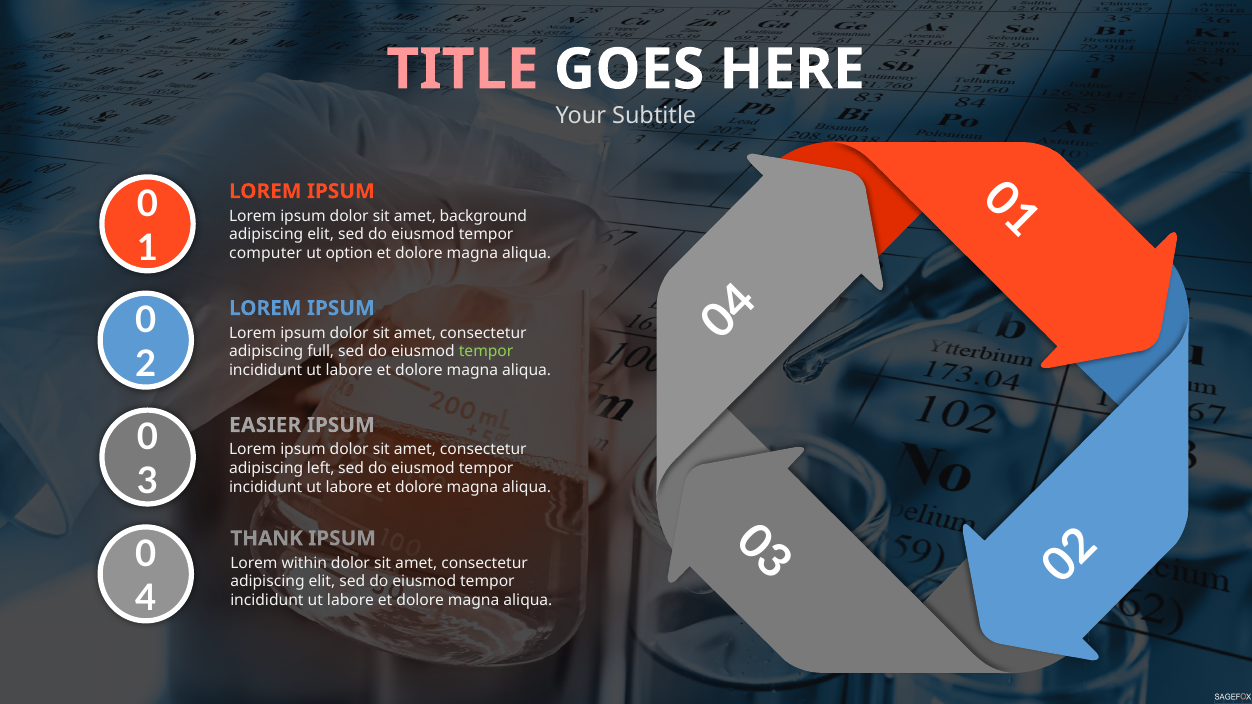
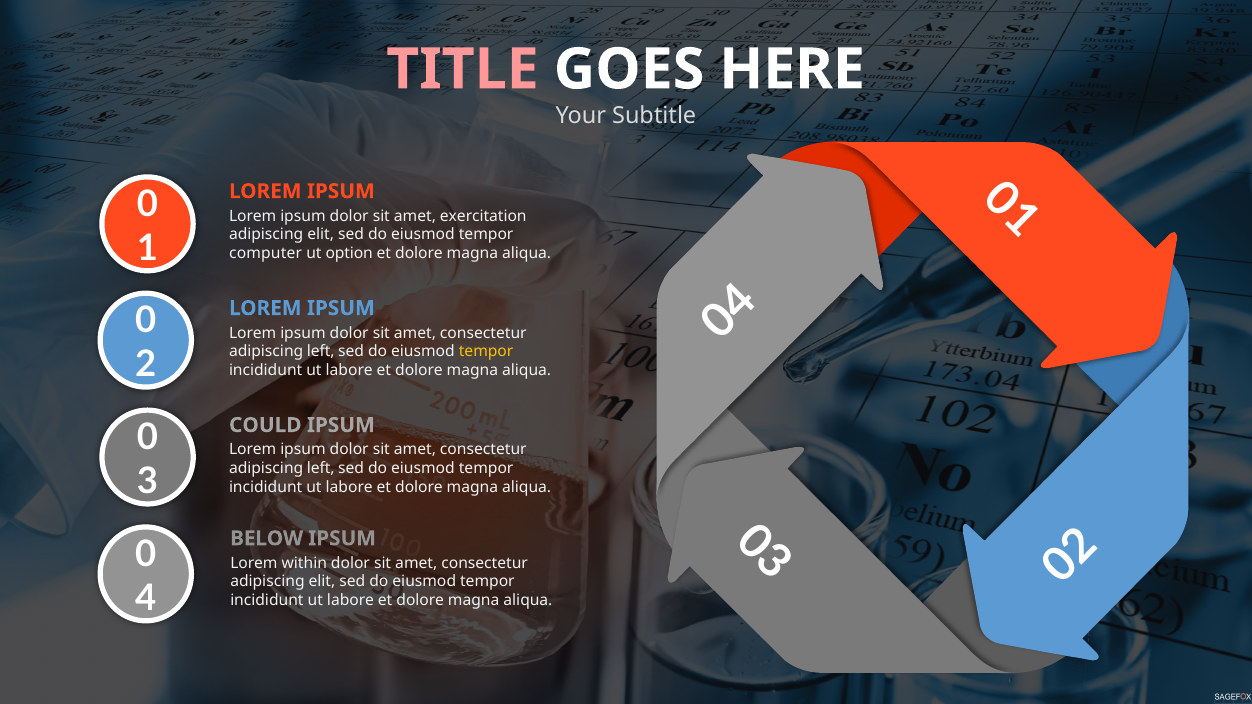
background: background -> exercitation
full at (321, 352): full -> left
tempor at (486, 352) colour: light green -> yellow
EASIER: EASIER -> COULD
THANK: THANK -> BELOW
